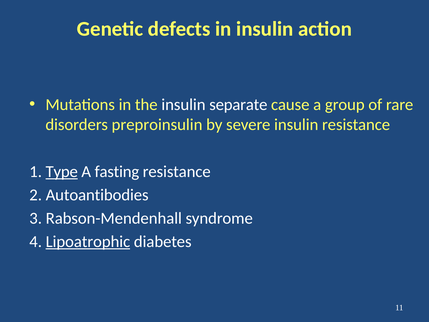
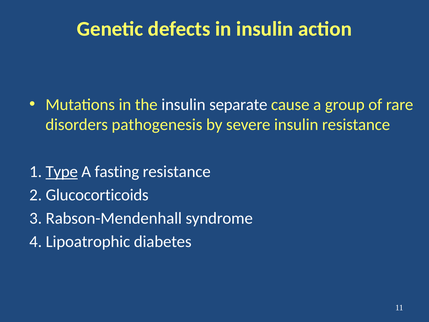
preproinsulin: preproinsulin -> pathogenesis
Autoantibodies: Autoantibodies -> Glucocorticoids
Lipoatrophic underline: present -> none
